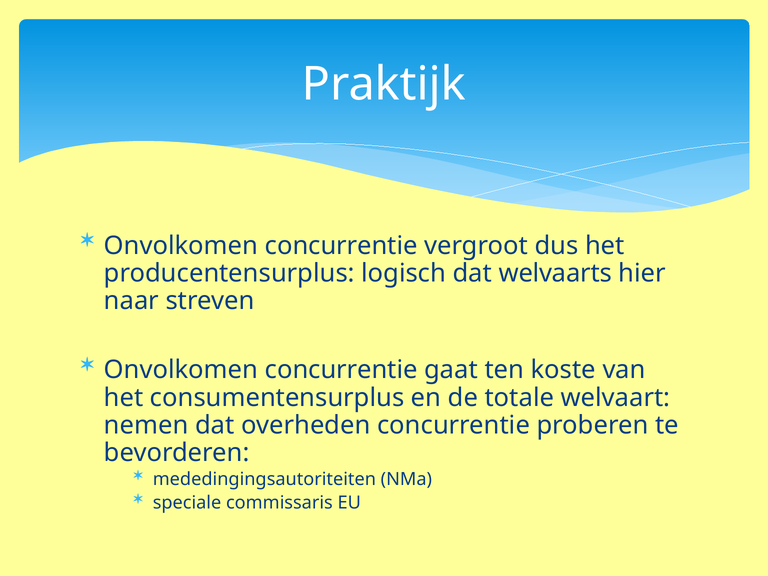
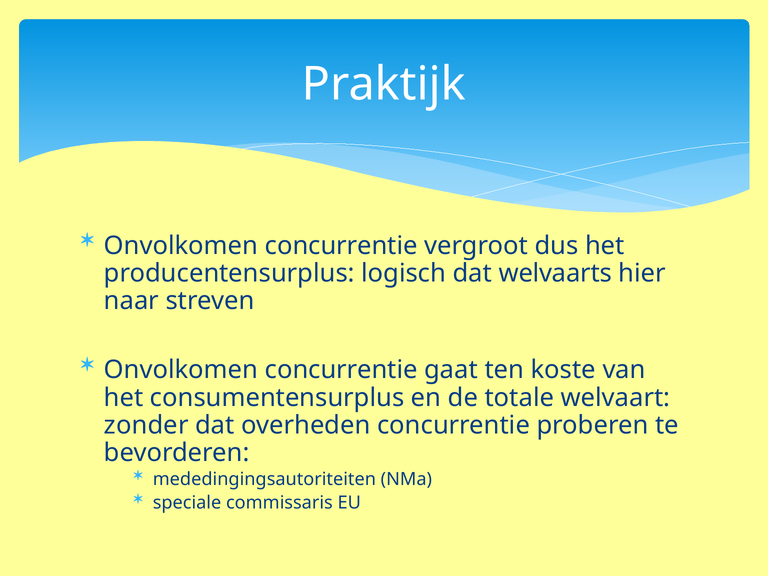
nemen: nemen -> zonder
